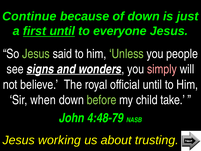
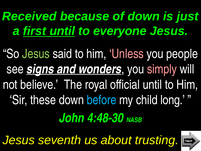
Continue: Continue -> Received
Unless colour: light green -> pink
when: when -> these
before colour: light green -> light blue
take: take -> long
4:48-79: 4:48-79 -> 4:48-30
working: working -> seventh
